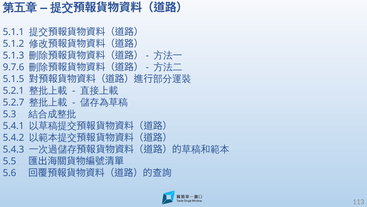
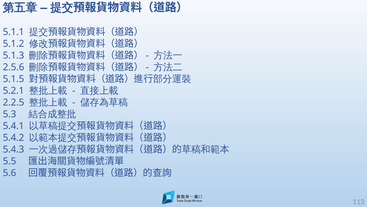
9.7.6: 9.7.6 -> 2.5.6
5.2.7: 5.2.7 -> 2.2.5
